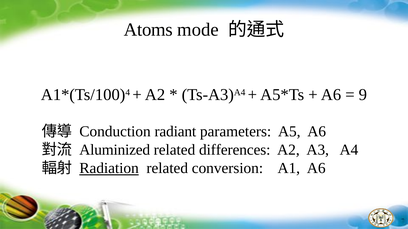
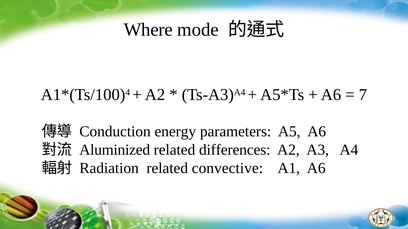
Atoms: Atoms -> Where
9: 9 -> 7
radiant: radiant -> energy
Radiation underline: present -> none
conversion: conversion -> convective
